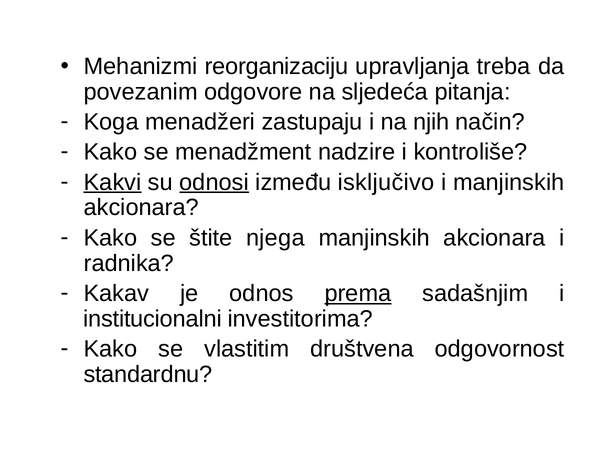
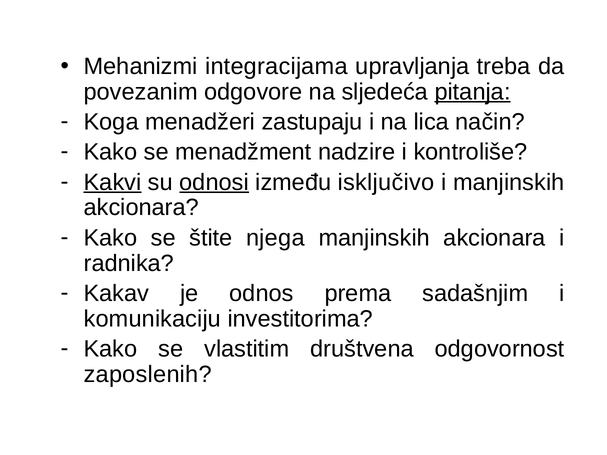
reorganizaciju: reorganizaciju -> integracijama
pitanja underline: none -> present
njih: njih -> lica
prema underline: present -> none
institucionalni: institucionalni -> komunikaciju
standardnu: standardnu -> zaposlenih
